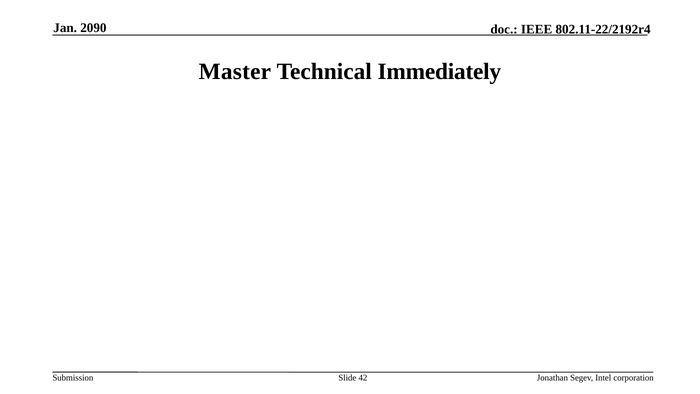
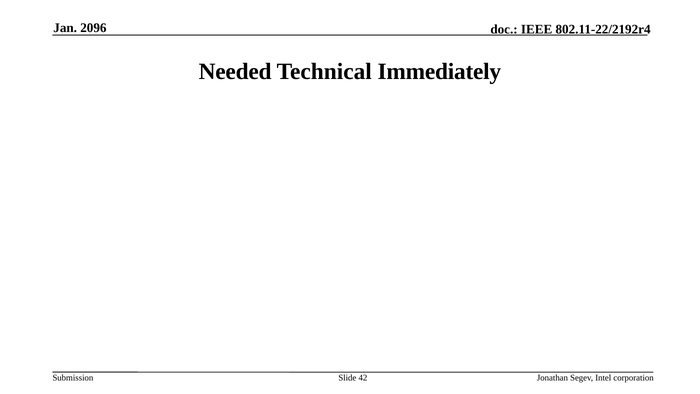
2090: 2090 -> 2096
Master: Master -> Needed
